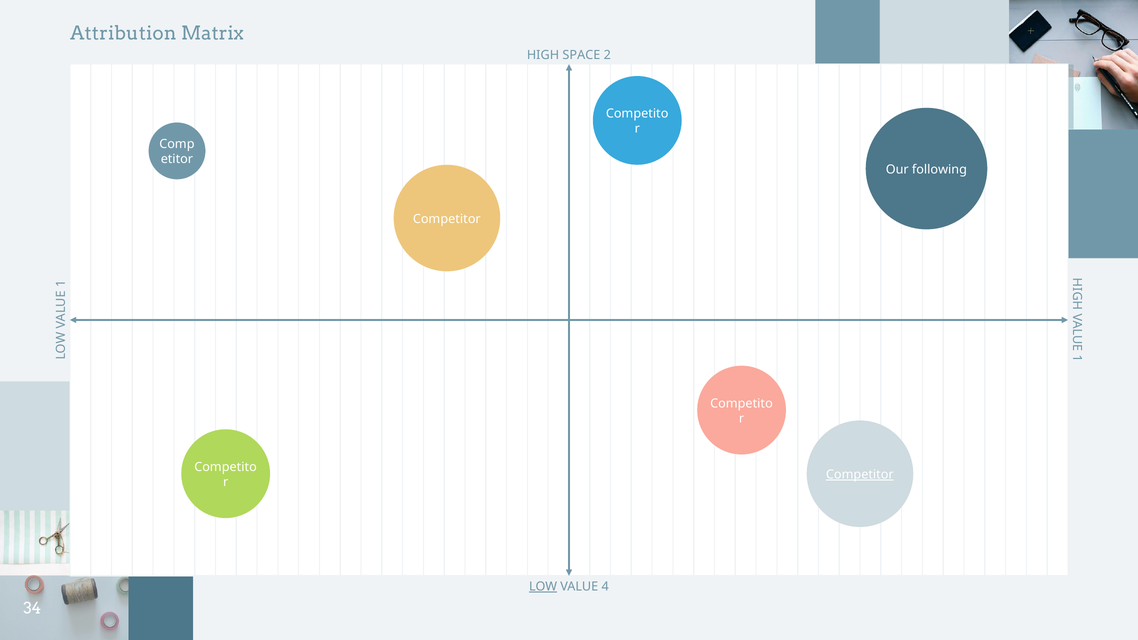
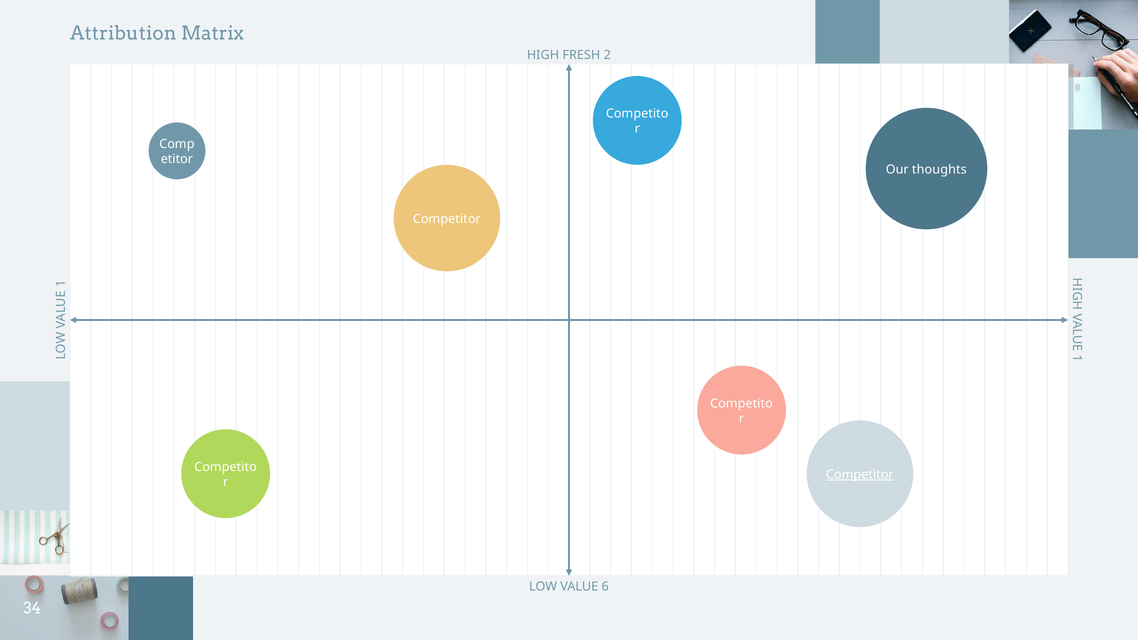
SPACE: SPACE -> FRESH
following: following -> thoughts
LOW underline: present -> none
4: 4 -> 6
